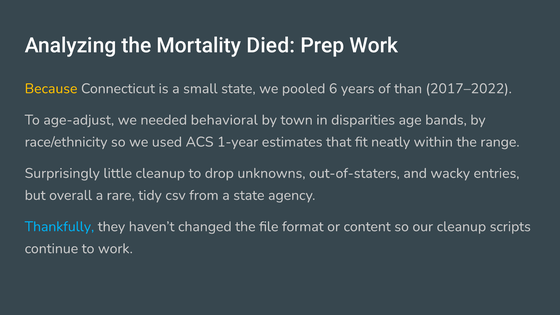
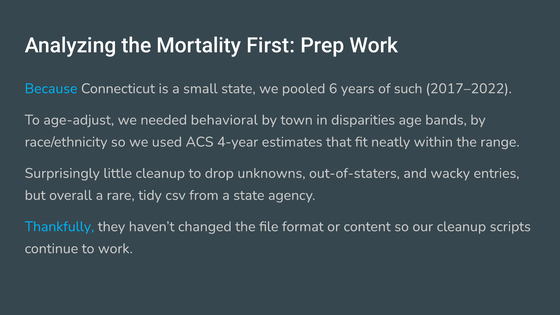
Died: Died -> First
Because colour: yellow -> light blue
than: than -> such
1-year: 1-year -> 4-year
